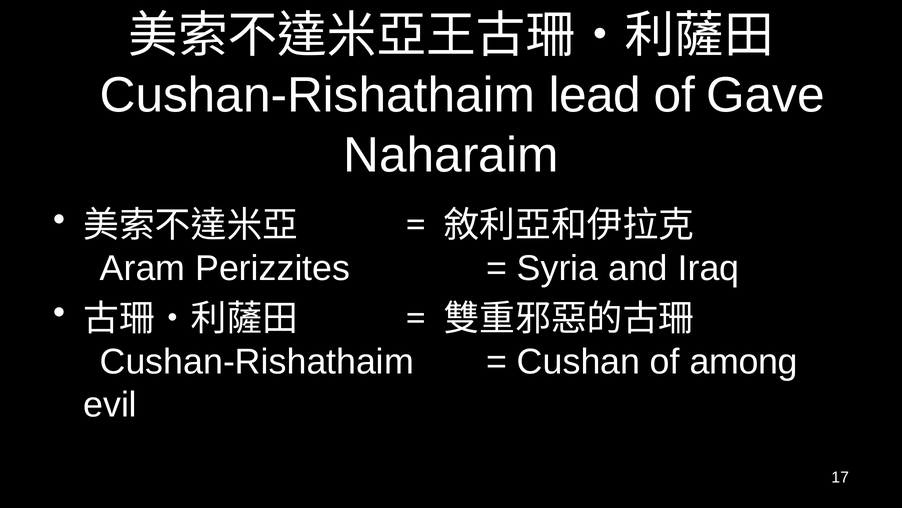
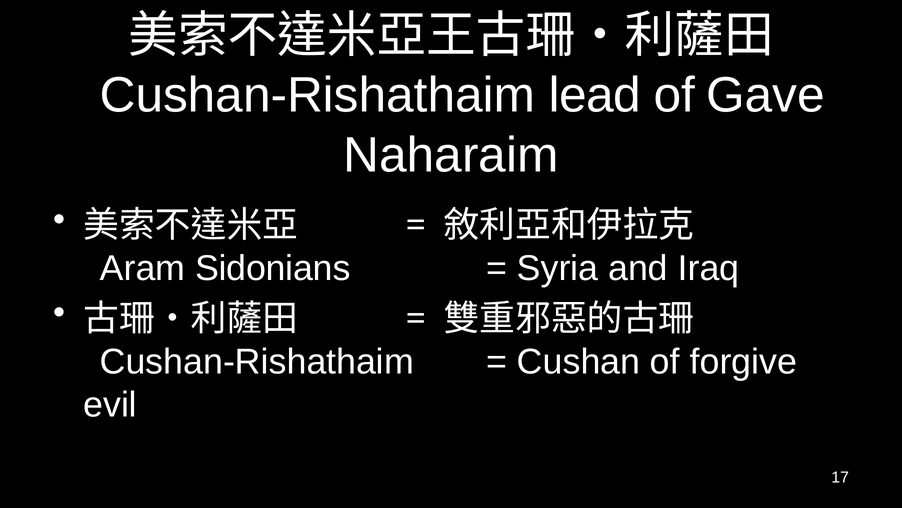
Perizzites: Perizzites -> Sidonians
among: among -> forgive
